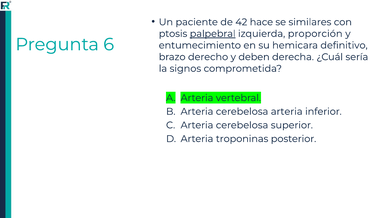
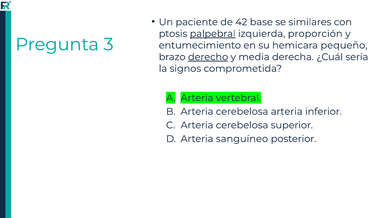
hace: hace -> base
6: 6 -> 3
definitivo: definitivo -> pequeño
derecho underline: none -> present
deben: deben -> media
troponinas: troponinas -> sanguíneo
